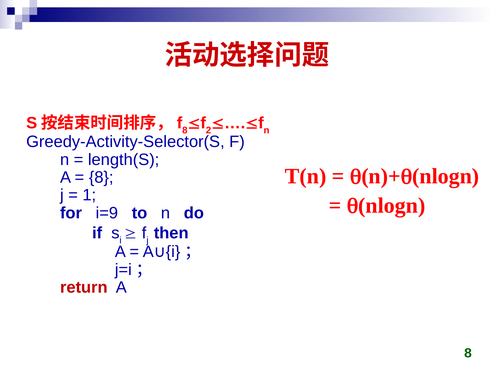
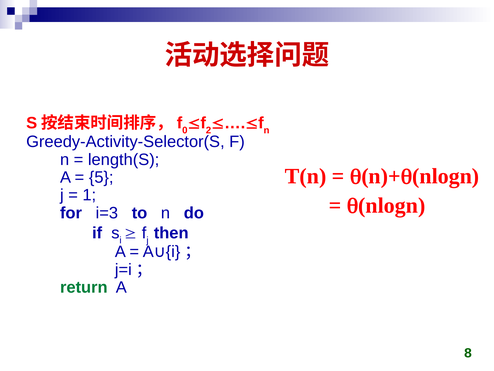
8 at (185, 130): 8 -> 0
8 at (101, 177): 8 -> 5
i=9: i=9 -> i=3
return colour: red -> green
